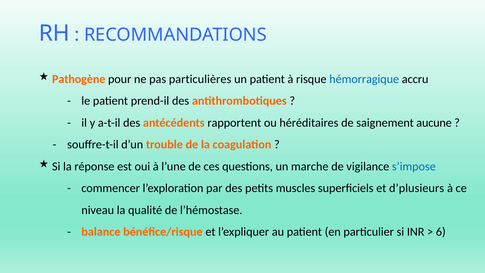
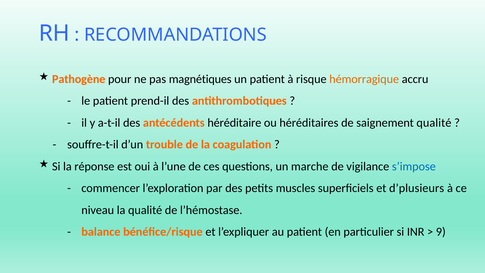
particulières: particulières -> magnétiques
hémorragique colour: blue -> orange
rapportent: rapportent -> héréditaire
saignement aucune: aucune -> qualité
6: 6 -> 9
